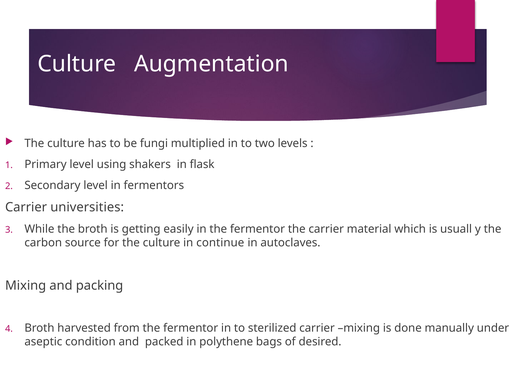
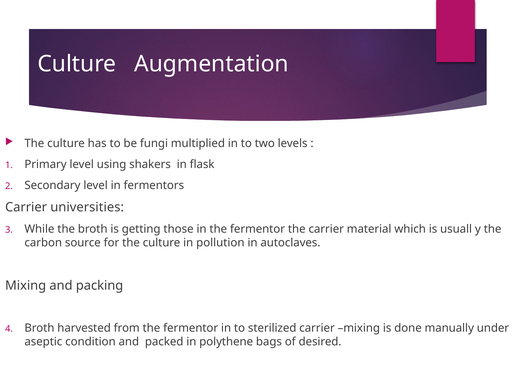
easily: easily -> those
continue: continue -> pollution
